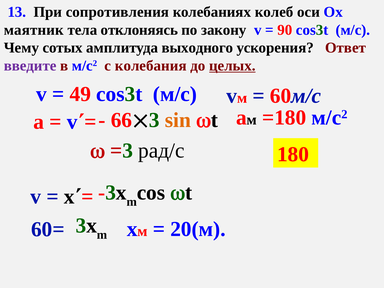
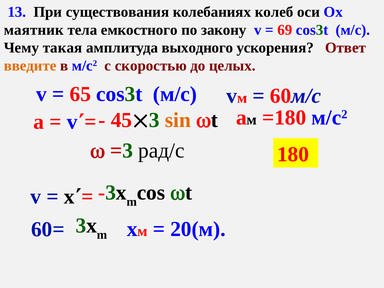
сопротивления: сопротивления -> существования
отклоняясь: отклоняясь -> емкостного
90: 90 -> 69
сотых: сотых -> такая
введите colour: purple -> orange
колебания: колебания -> скоростью
целых underline: present -> none
49: 49 -> 65
66: 66 -> 45
